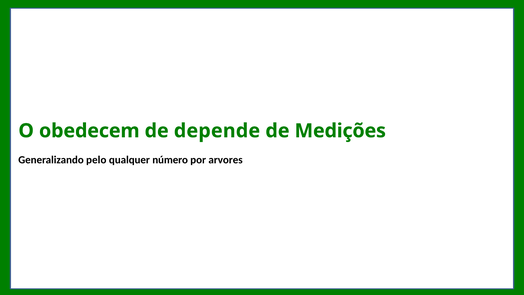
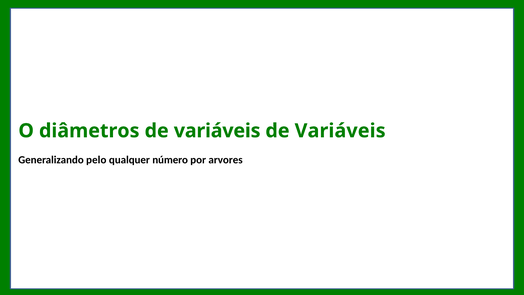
obedecem: obedecem -> diâmetros
depende at (217, 131): depende -> variáveis
Medições at (340, 131): Medições -> Variáveis
